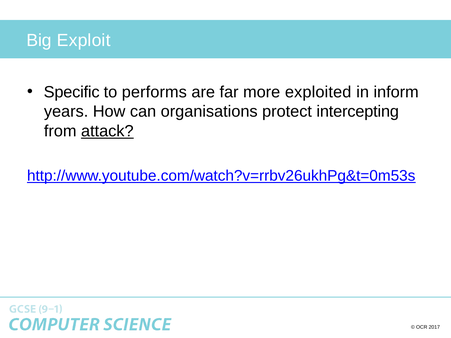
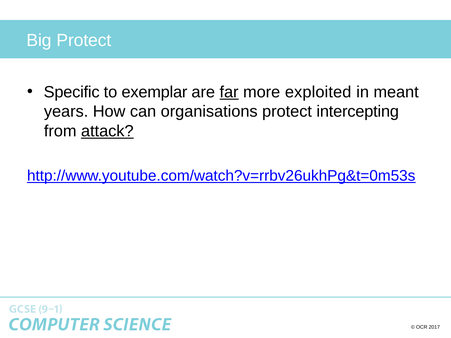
Big Exploit: Exploit -> Protect
performs: performs -> exemplar
far underline: none -> present
inform: inform -> meant
